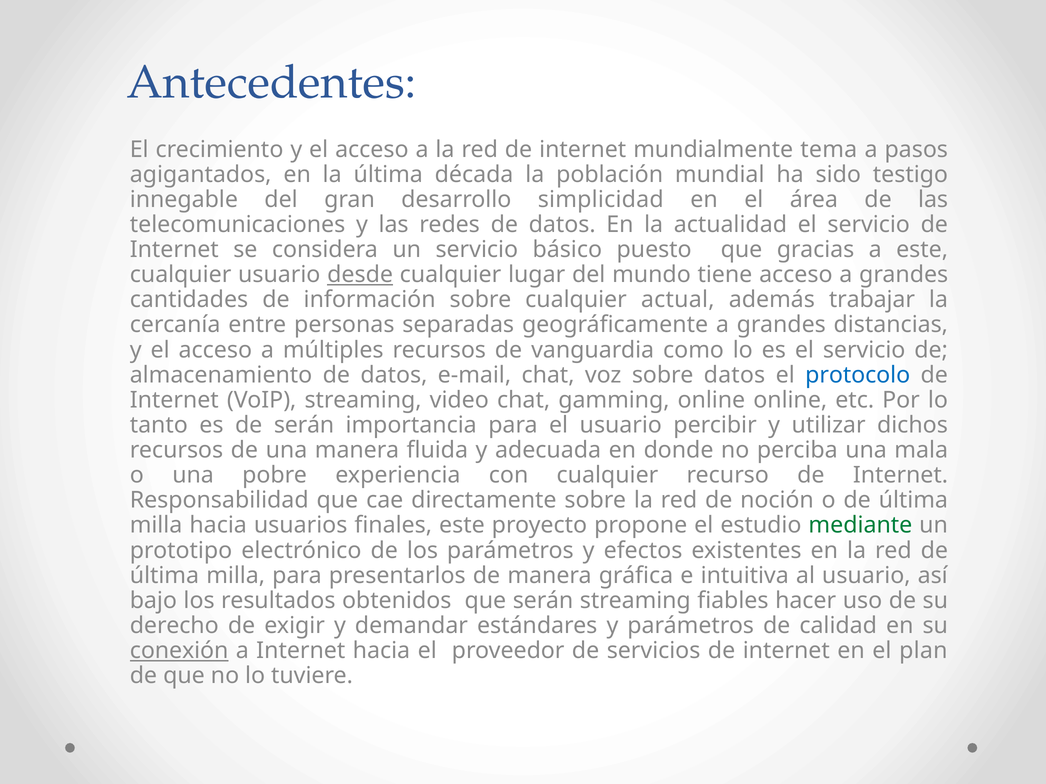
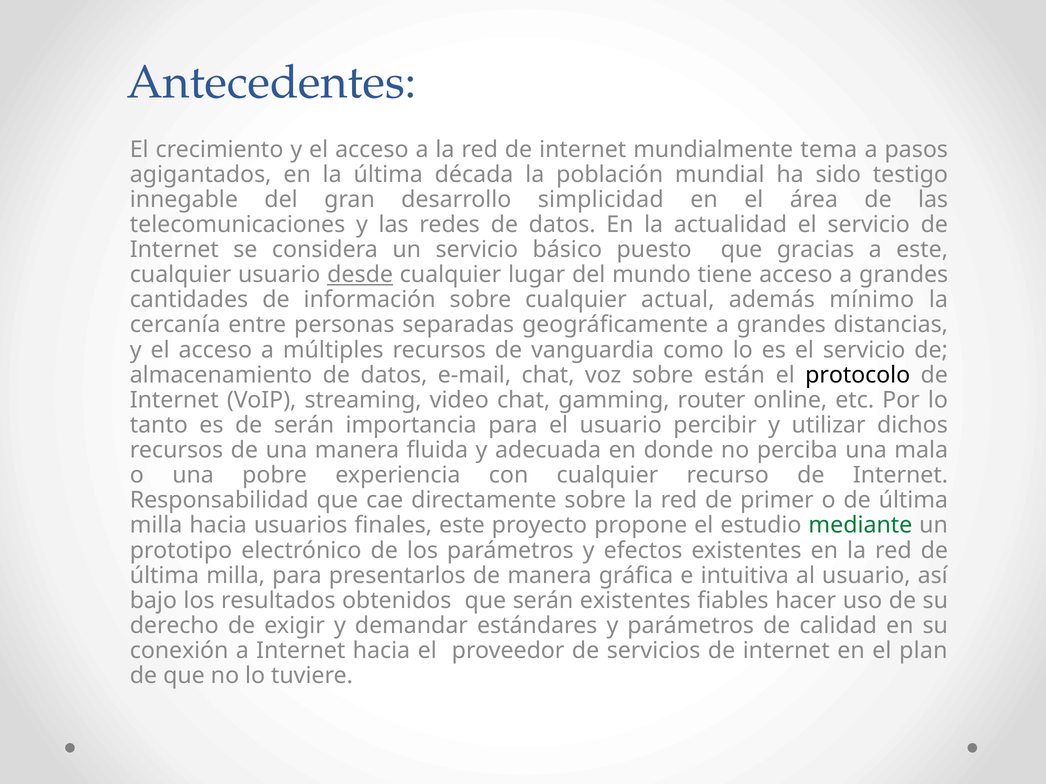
trabajar: trabajar -> mínimo
sobre datos: datos -> están
protocolo colour: blue -> black
gamming online: online -> router
noción: noción -> primer
serán streaming: streaming -> existentes
conexión underline: present -> none
